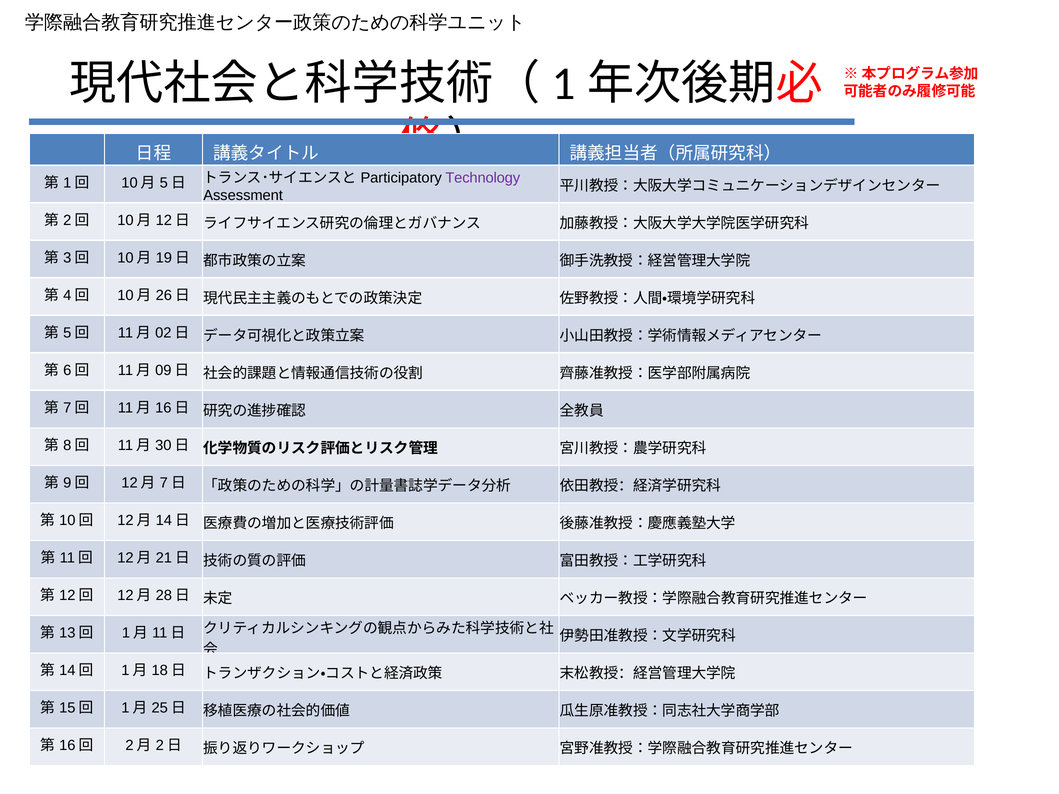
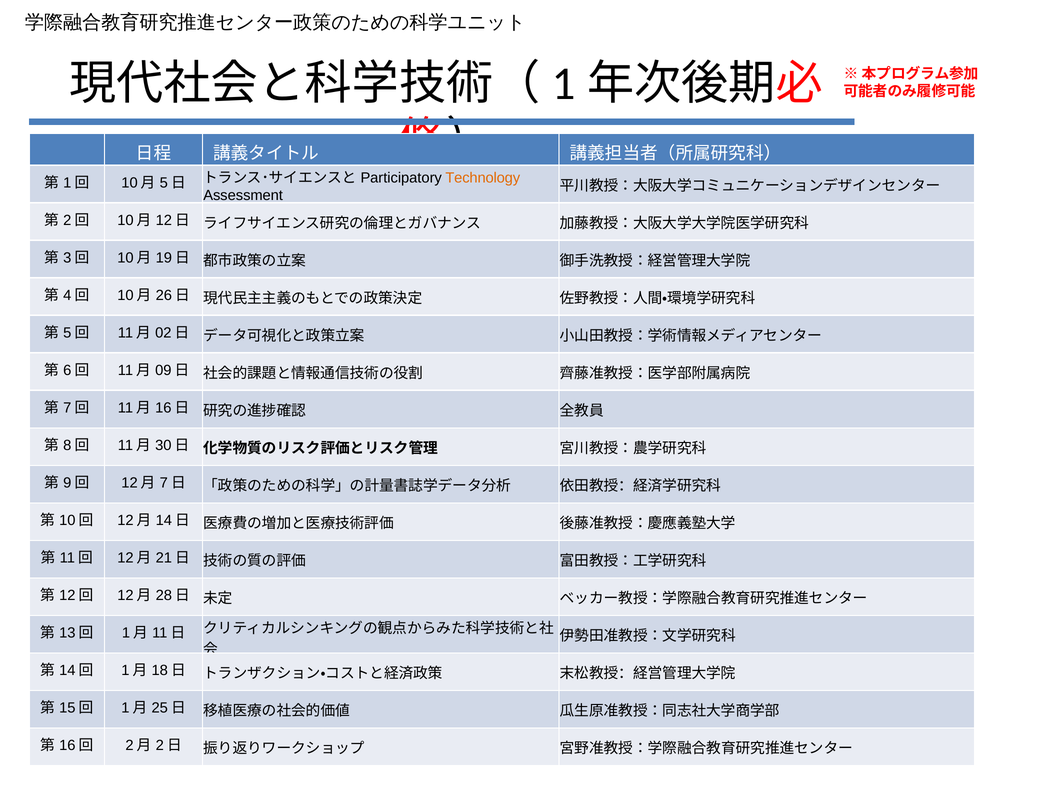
Technology colour: purple -> orange
